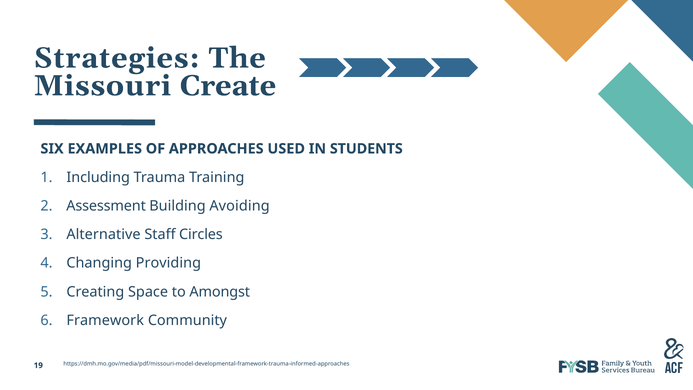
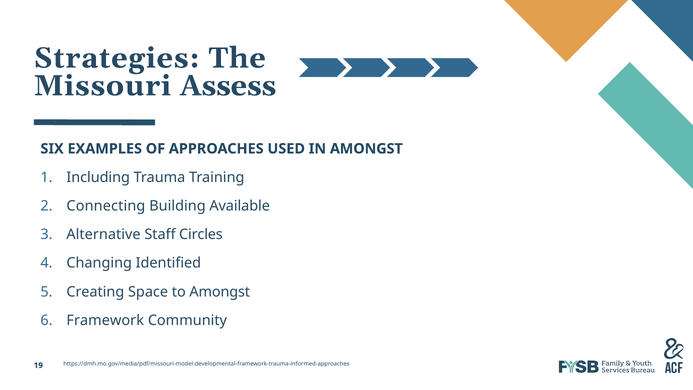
Create: Create -> Assess
IN STUDENTS: STUDENTS -> AMONGST
Assessment: Assessment -> Connecting
Avoiding: Avoiding -> Available
Providing: Providing -> Identified
